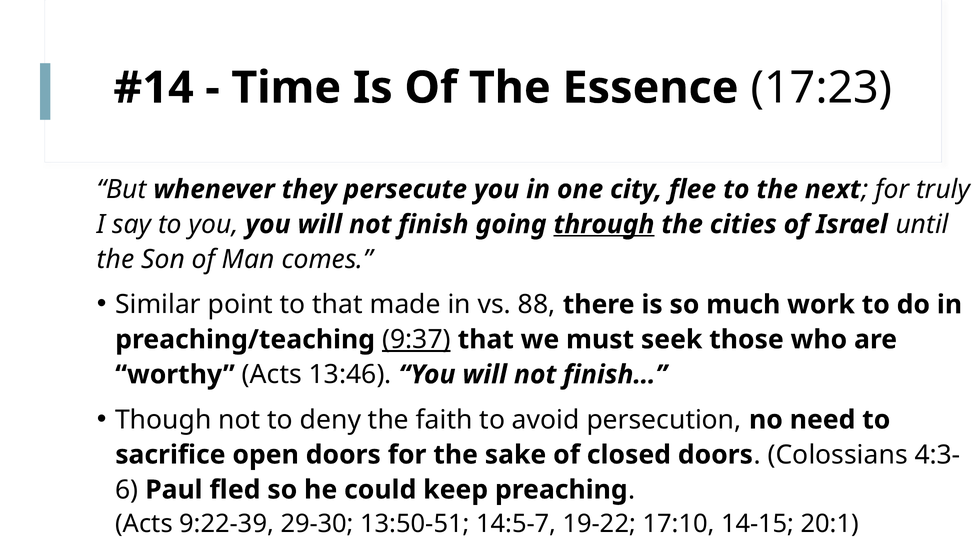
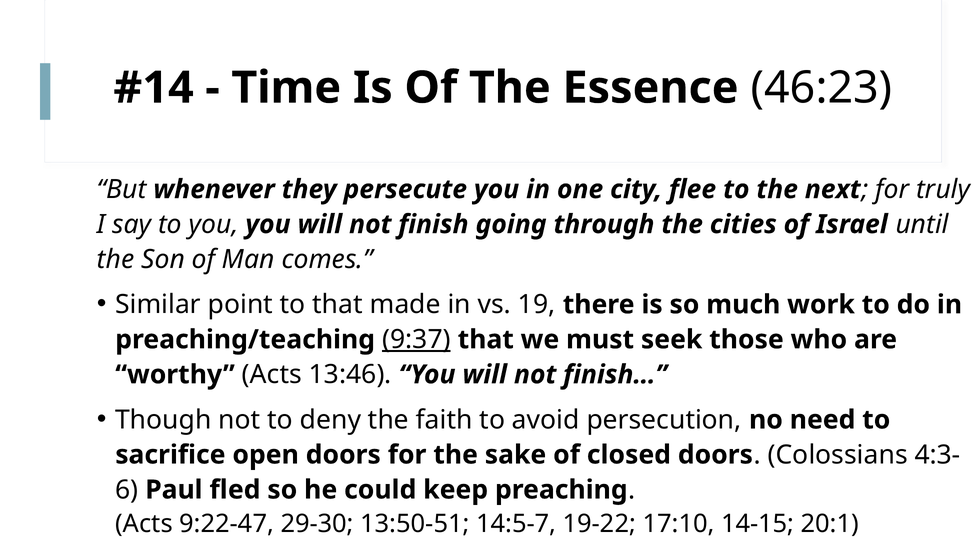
17:23: 17:23 -> 46:23
through underline: present -> none
88: 88 -> 19
9:22-39: 9:22-39 -> 9:22-47
